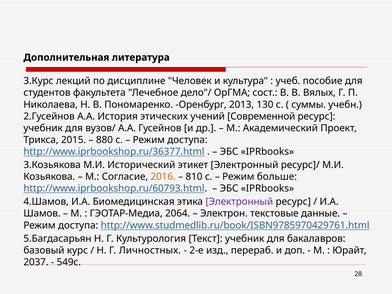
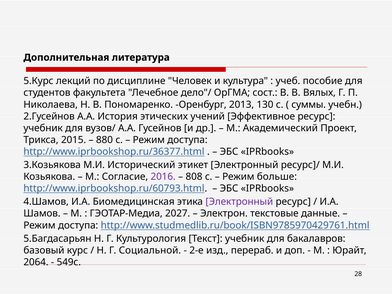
3.Курс: 3.Курс -> 5.Курс
Современной: Современной -> Эффективное
2016 colour: orange -> purple
810: 810 -> 808
2064: 2064 -> 2027
Личностных: Личностных -> Социальной
2037: 2037 -> 2064
